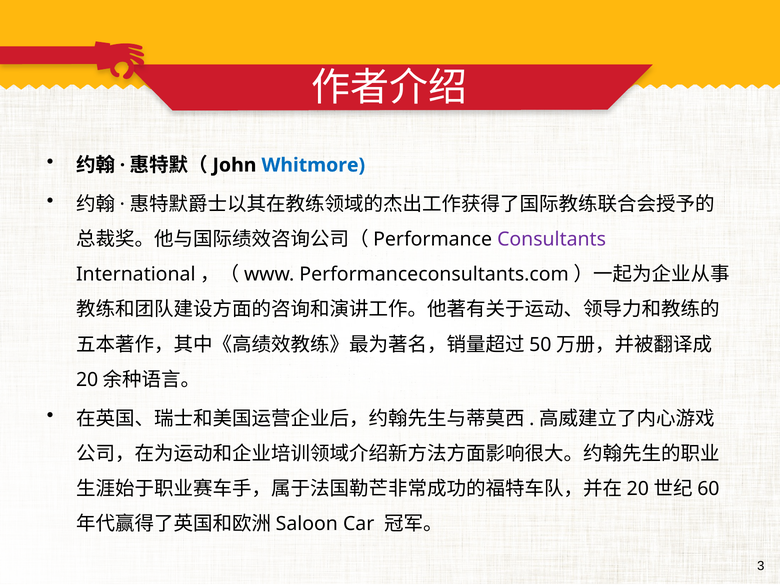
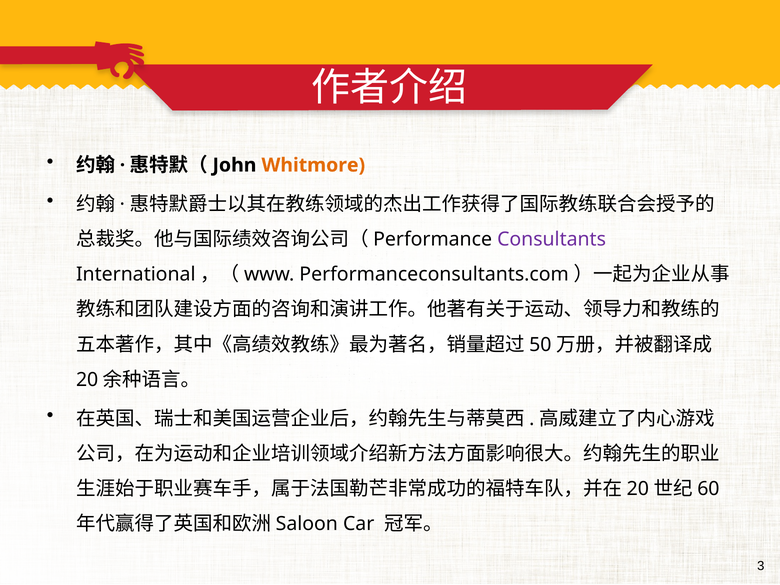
Whitmore colour: blue -> orange
